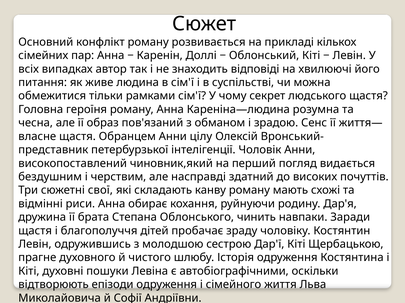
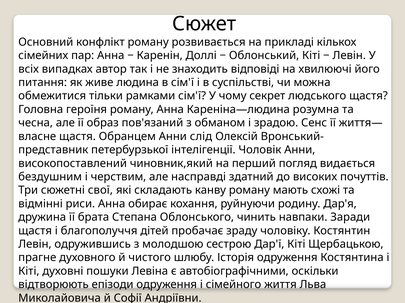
цілу: цілу -> слід
